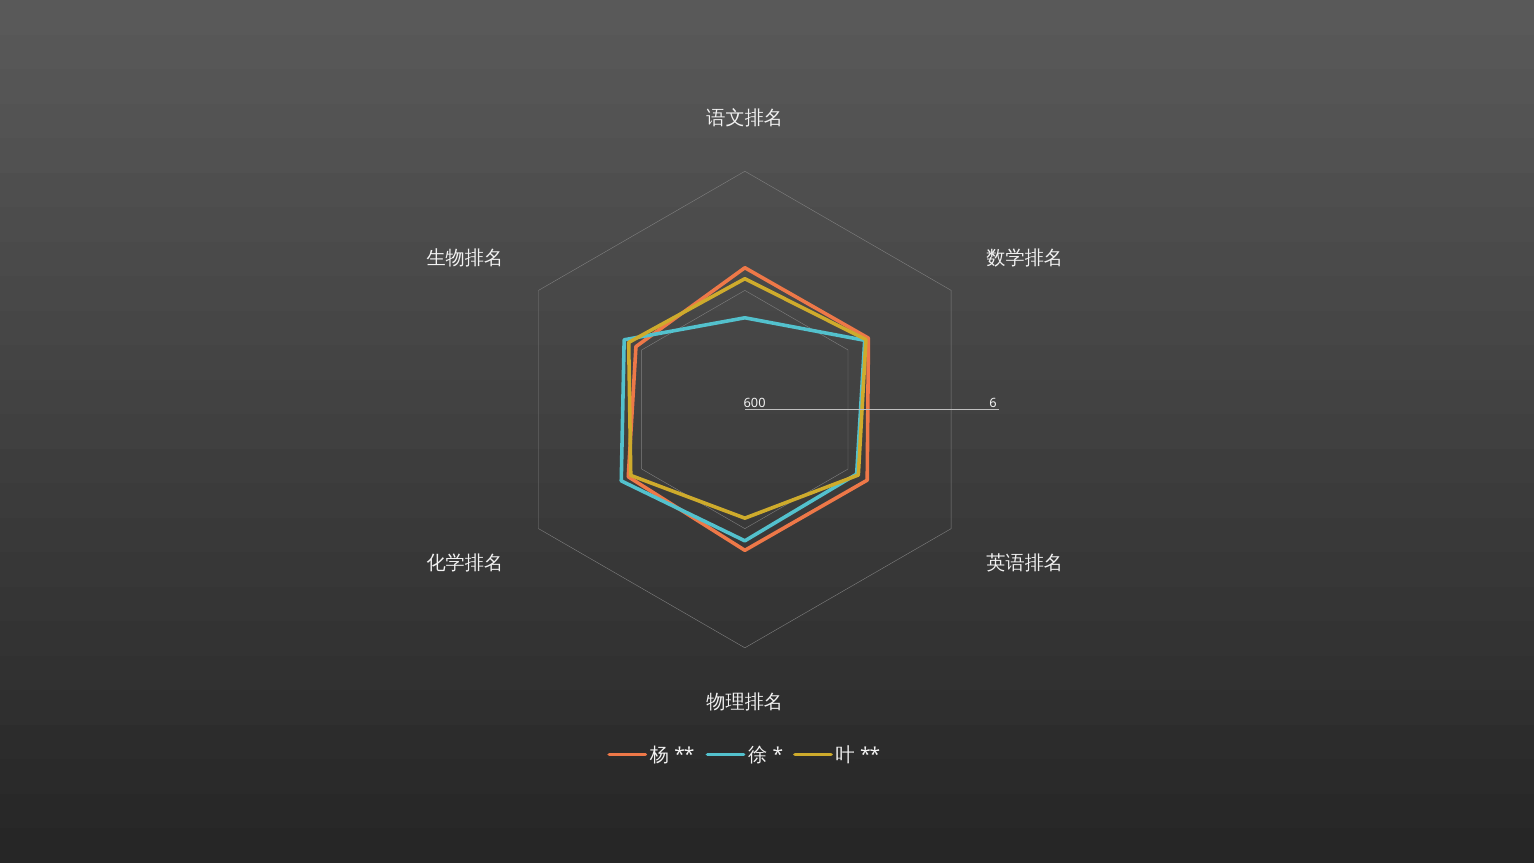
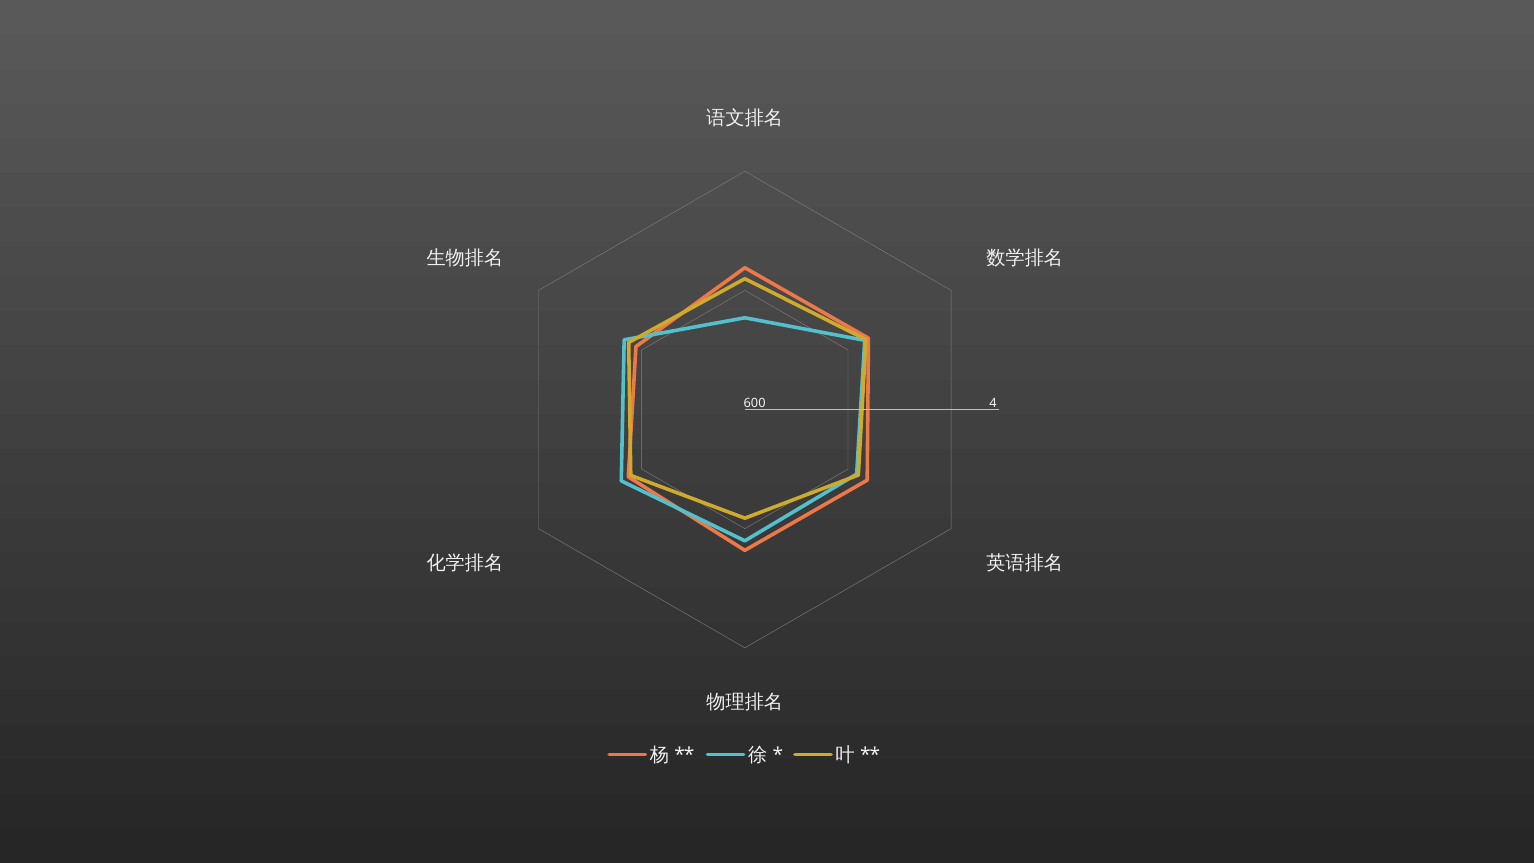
6: 6 -> 4
